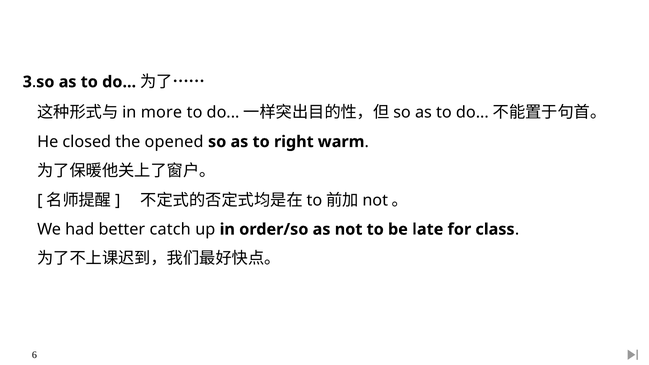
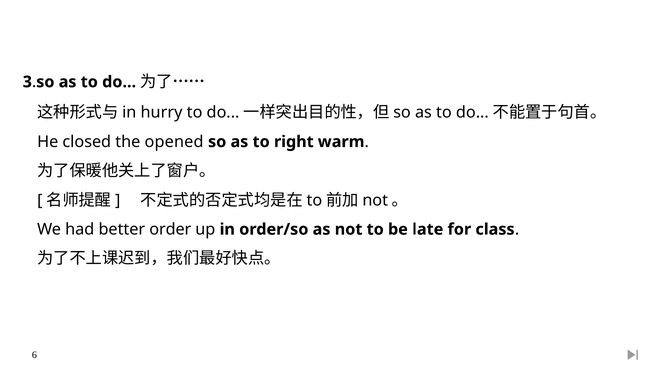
more: more -> hurry
catch: catch -> order
